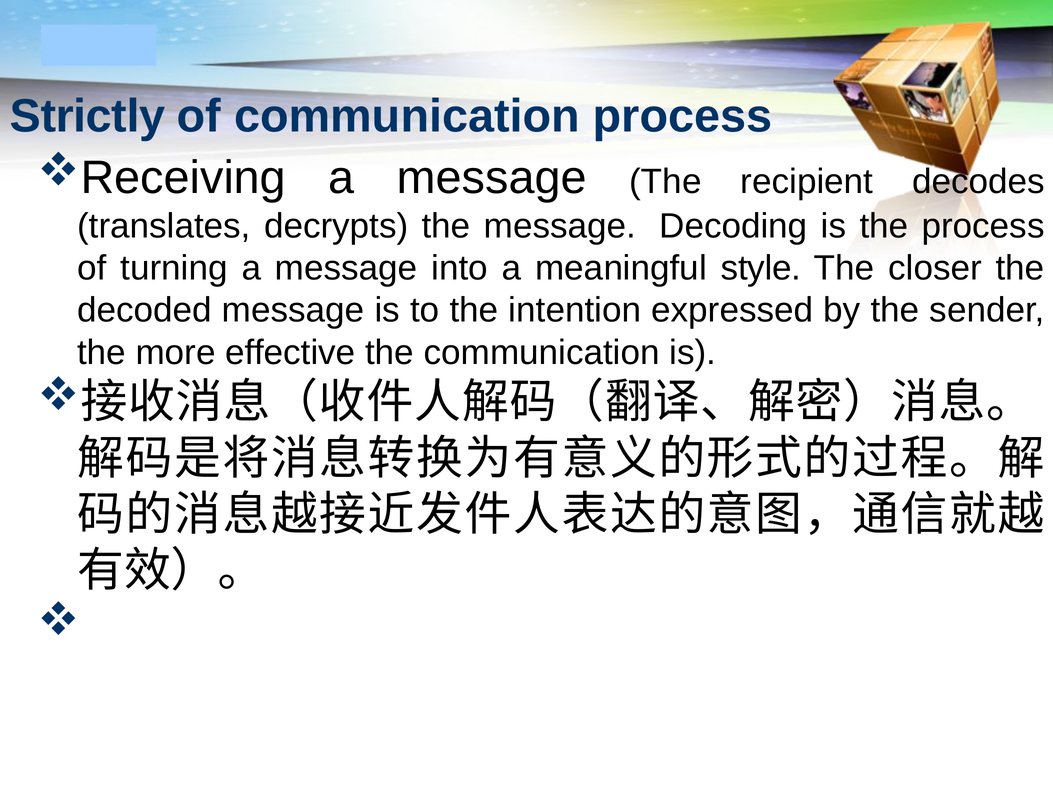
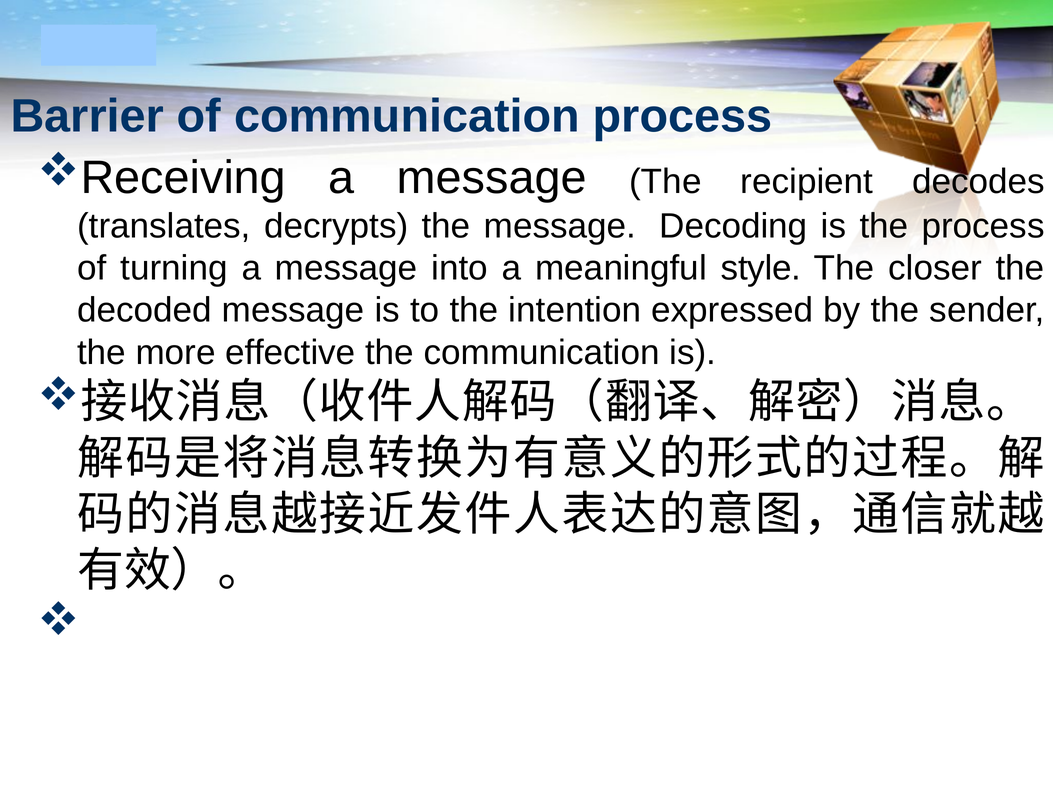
Strictly: Strictly -> Barrier
